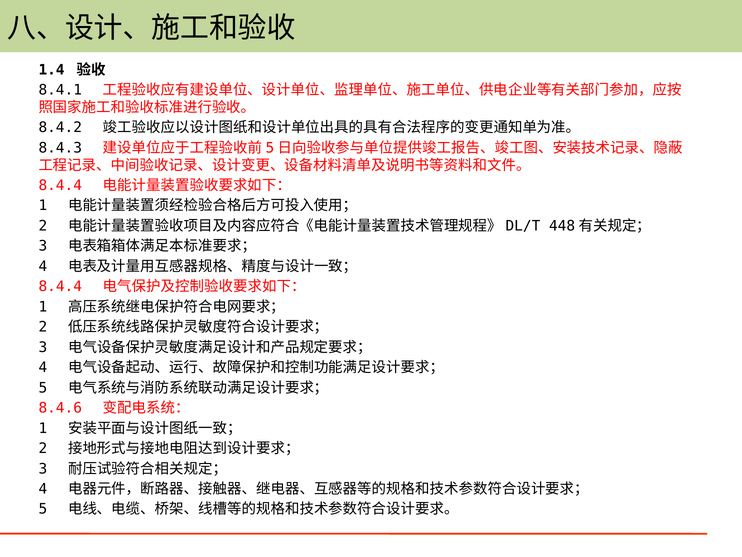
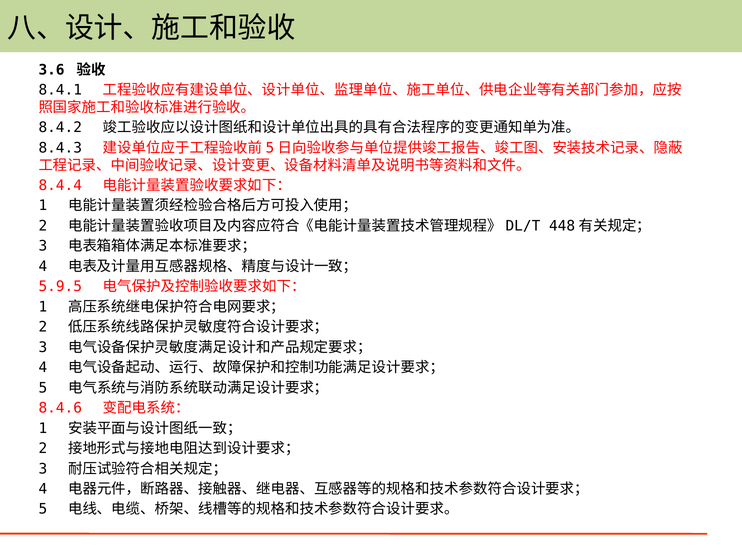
1.4: 1.4 -> 3.6
8.4.4 at (60, 286): 8.4.4 -> 5.9.5
